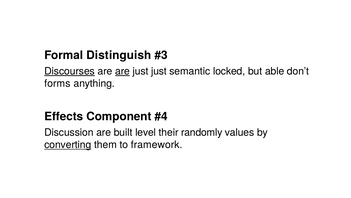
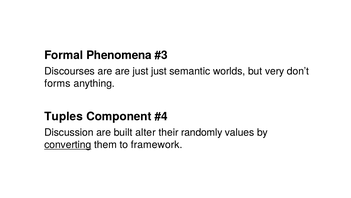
Distinguish: Distinguish -> Phenomena
Discourses underline: present -> none
are at (123, 71) underline: present -> none
locked: locked -> worlds
able: able -> very
Effects: Effects -> Tuples
level: level -> alter
